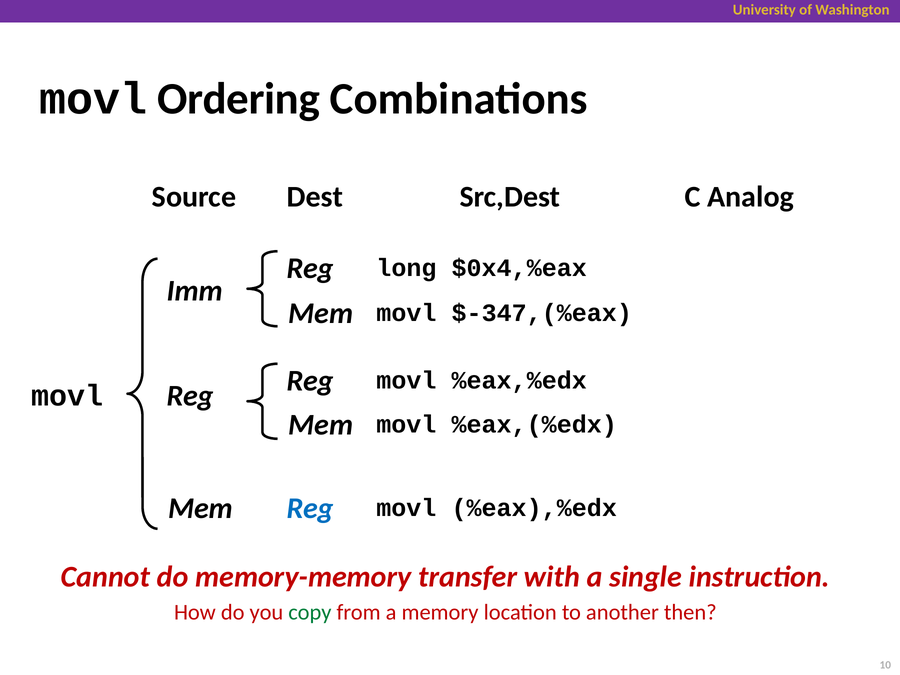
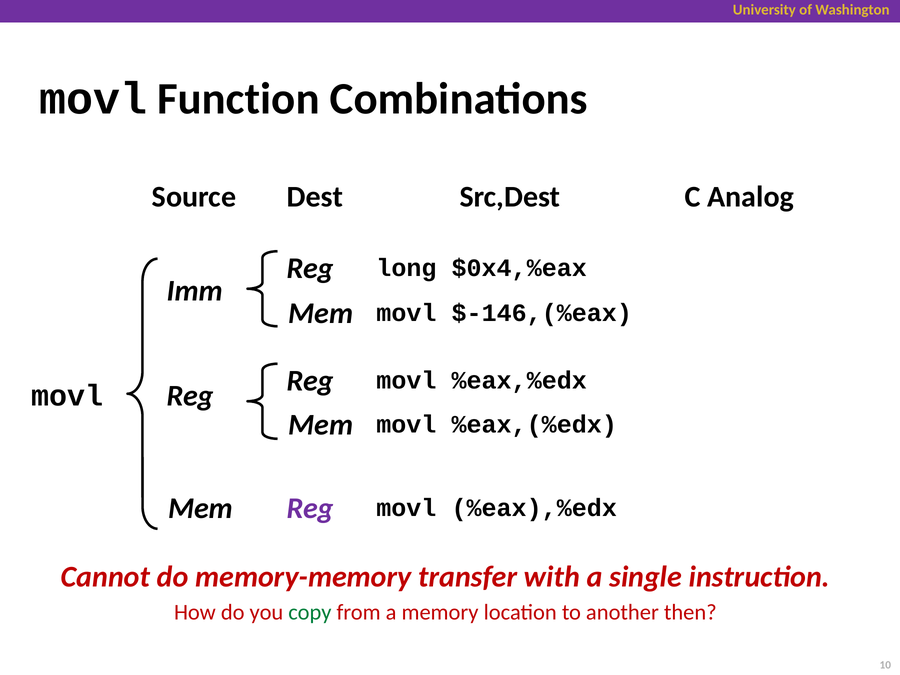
Ordering: Ordering -> Function
$-347,(%eax: $-347,(%eax -> $-146,(%eax
Reg at (310, 508) colour: blue -> purple
